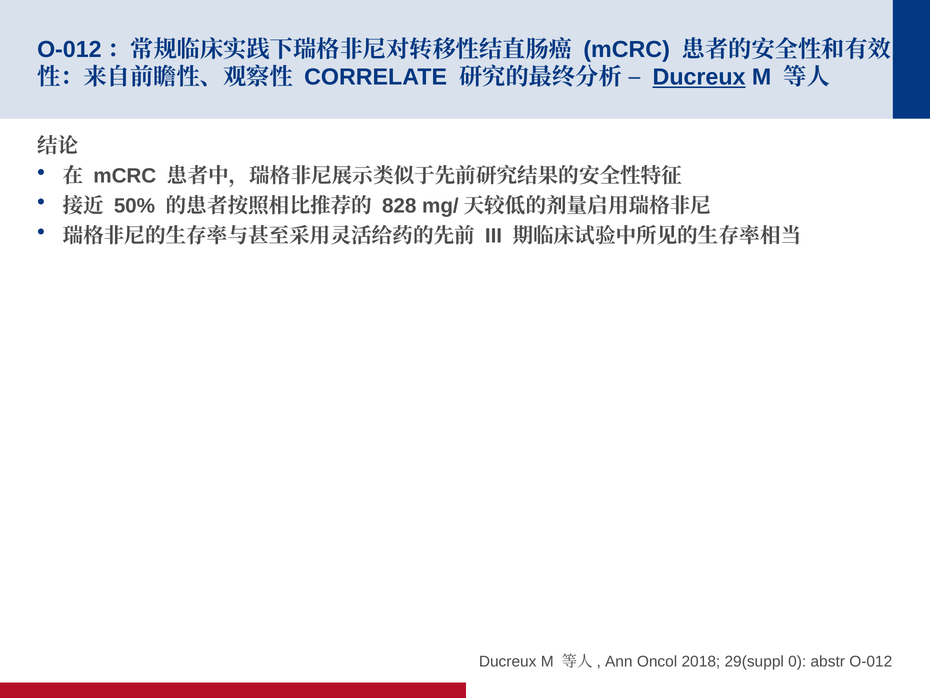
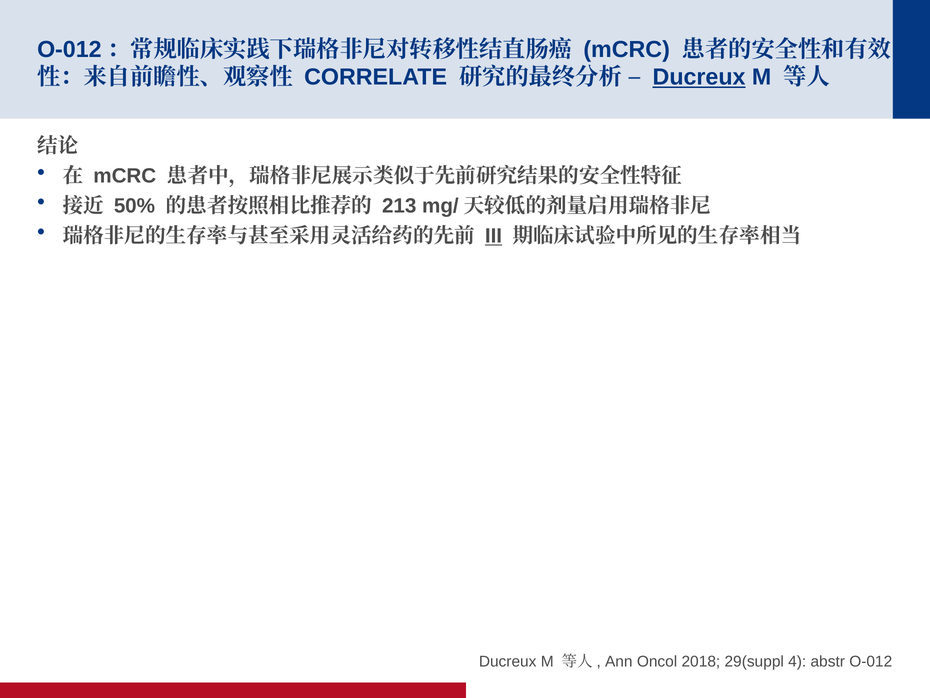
828: 828 -> 213
III underline: none -> present
0: 0 -> 4
